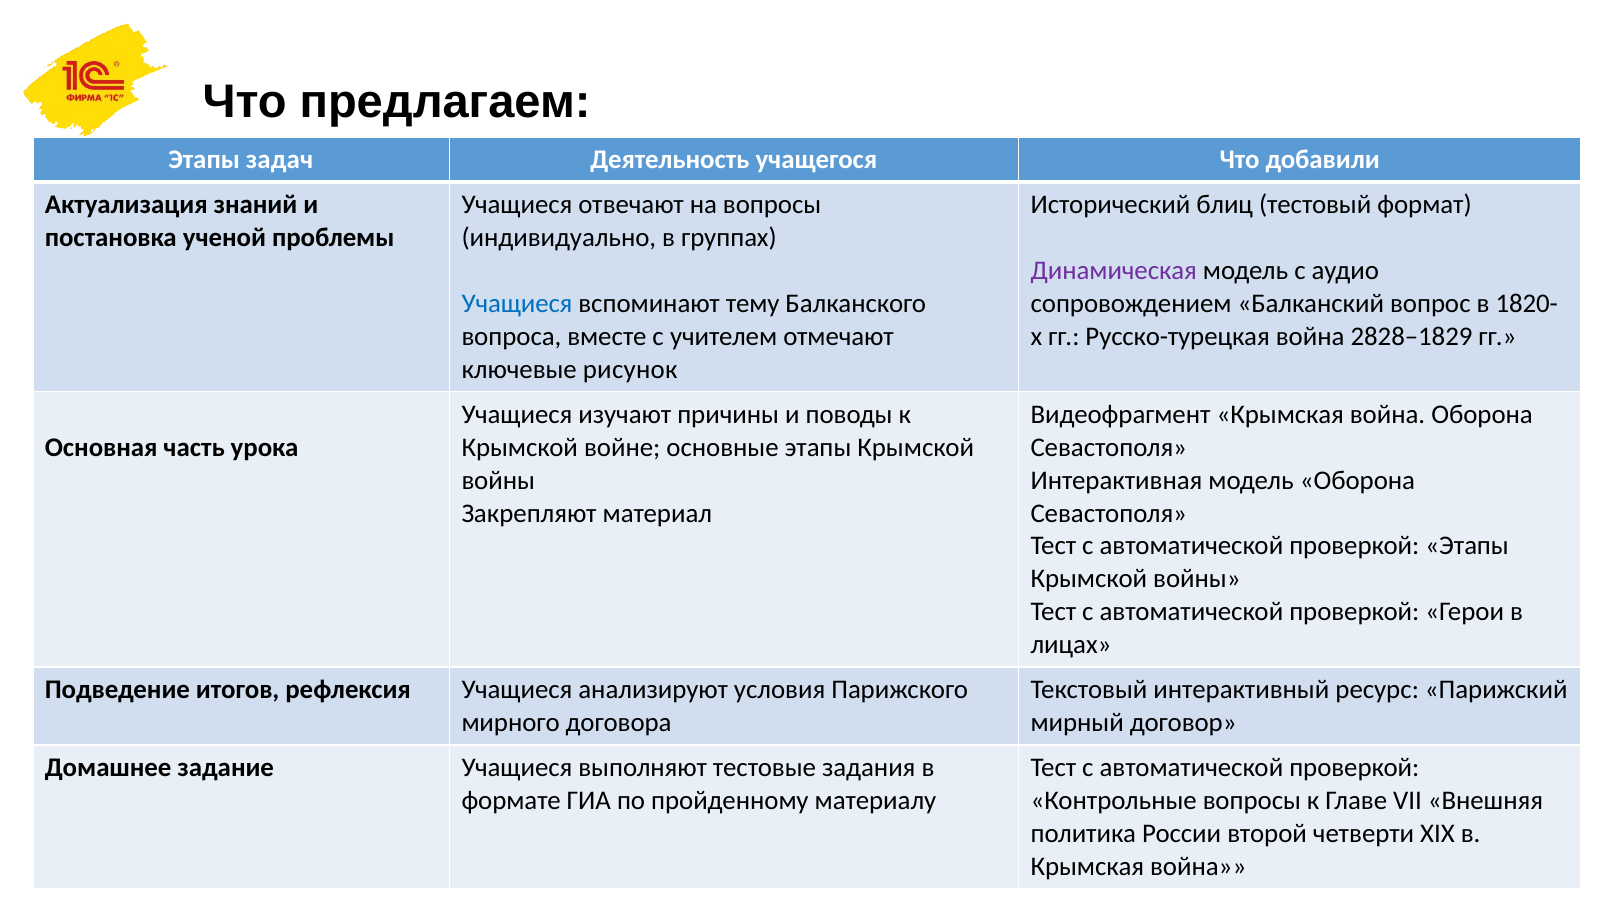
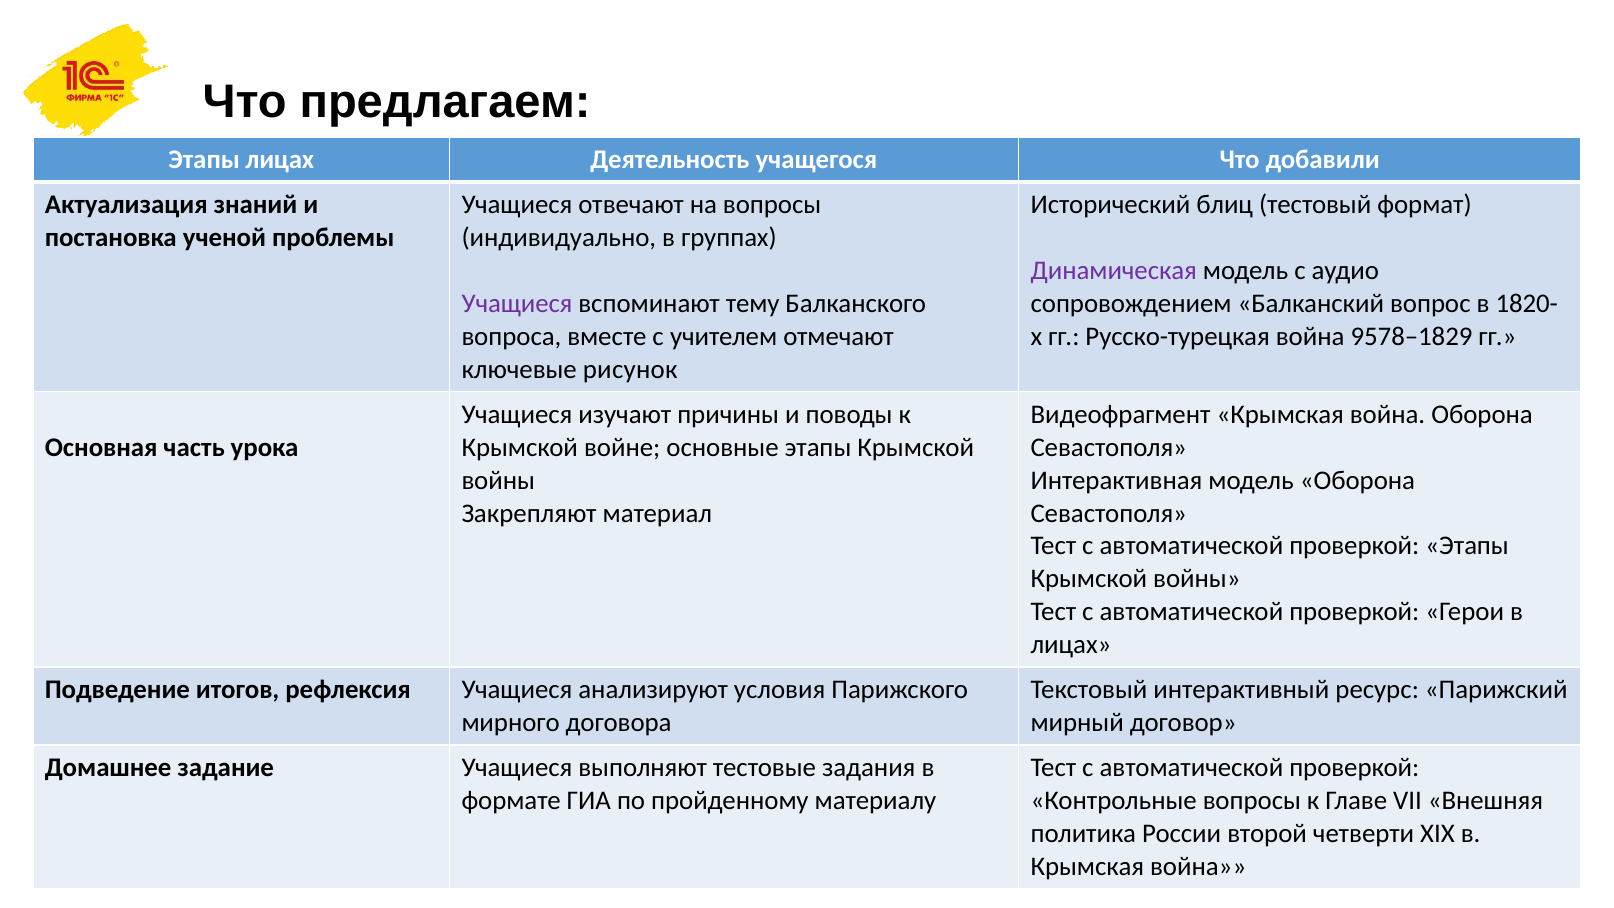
Этапы задач: задач -> лицах
Учащиеся at (517, 304) colour: blue -> purple
2828–1829: 2828–1829 -> 9578–1829
